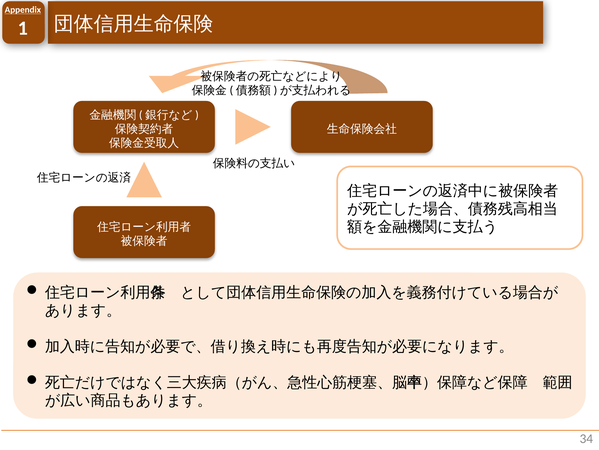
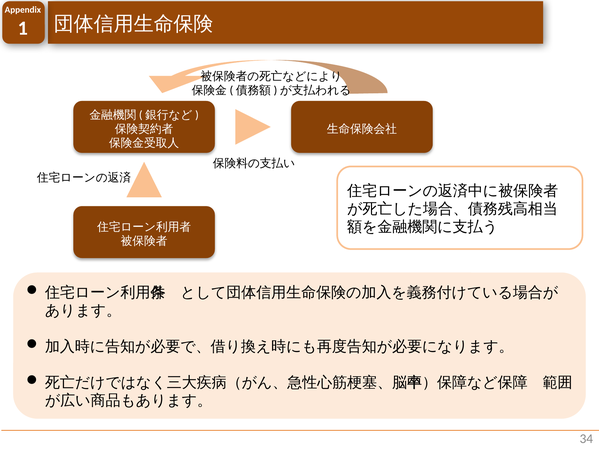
Appendix underline: present -> none
